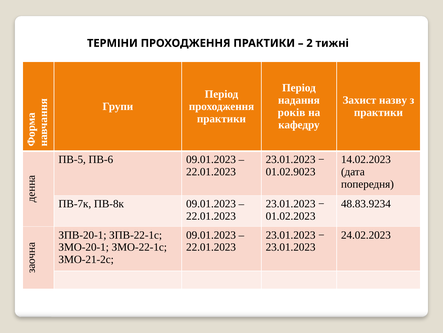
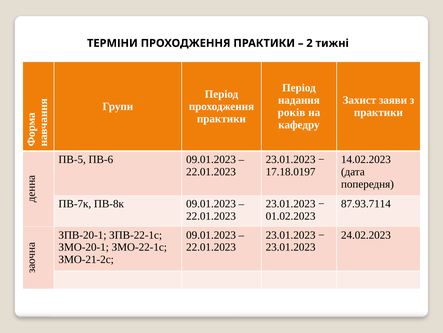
назву: назву -> заяви
01.02.9023: 01.02.9023 -> 17.18.0197
48.83.9234: 48.83.9234 -> 87.93.7114
